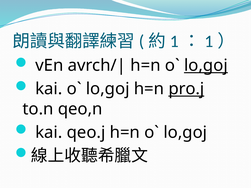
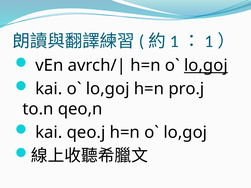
pro.j underline: present -> none
